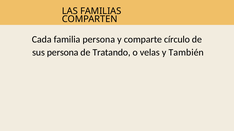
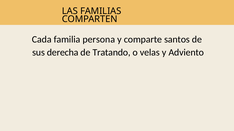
círculo: círculo -> santos
sus persona: persona -> derecha
También: También -> Adviento
